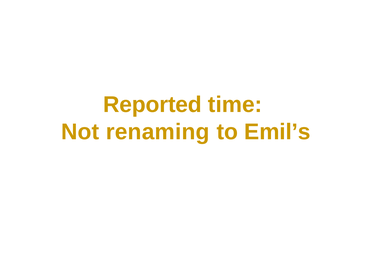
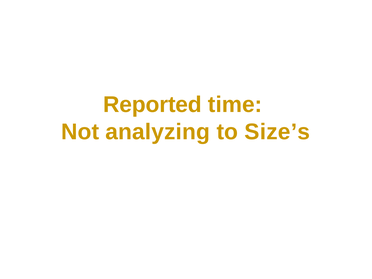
renaming: renaming -> analyzing
Emil’s: Emil’s -> Size’s
